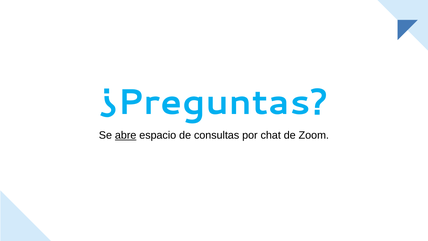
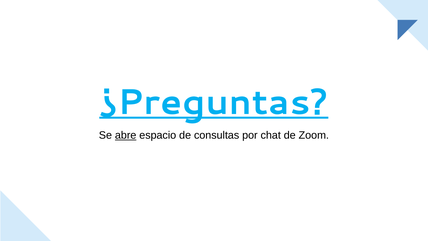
¿Preguntas underline: none -> present
